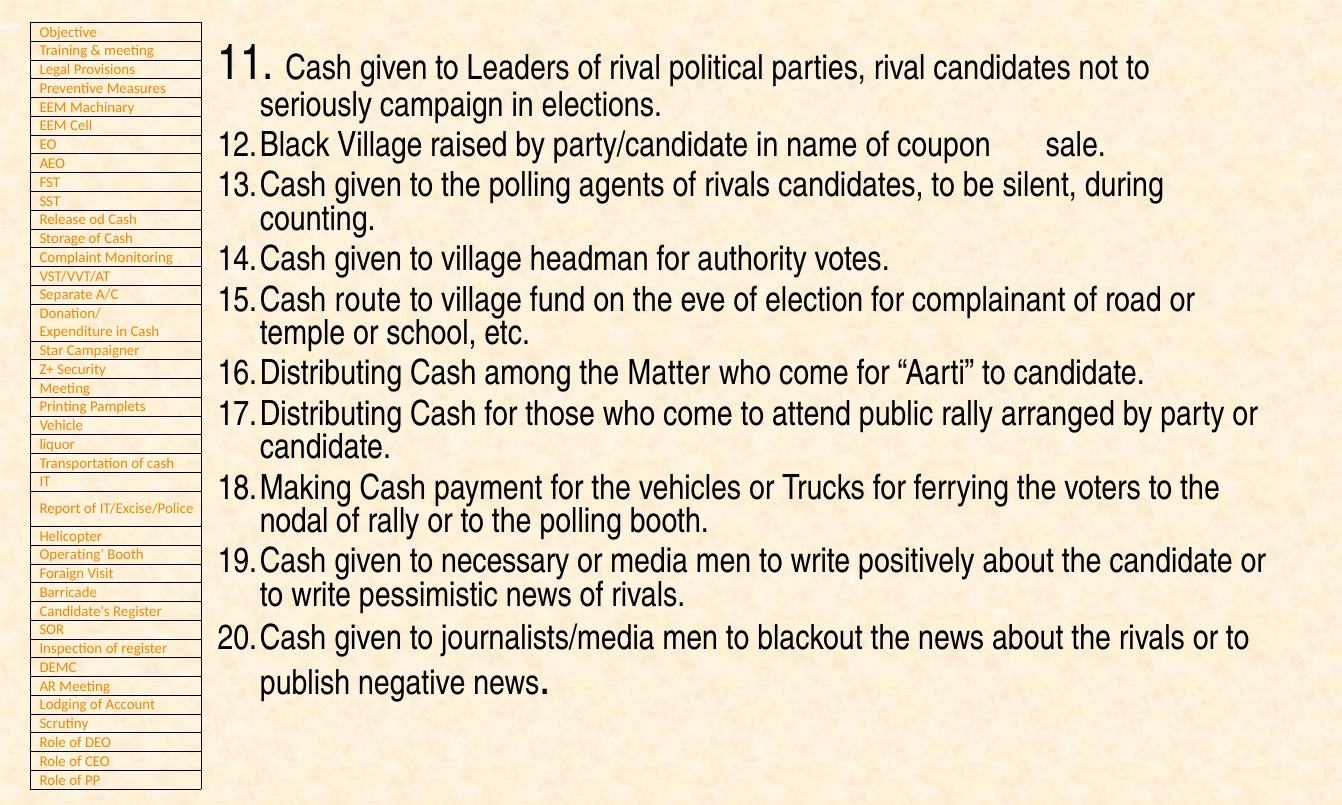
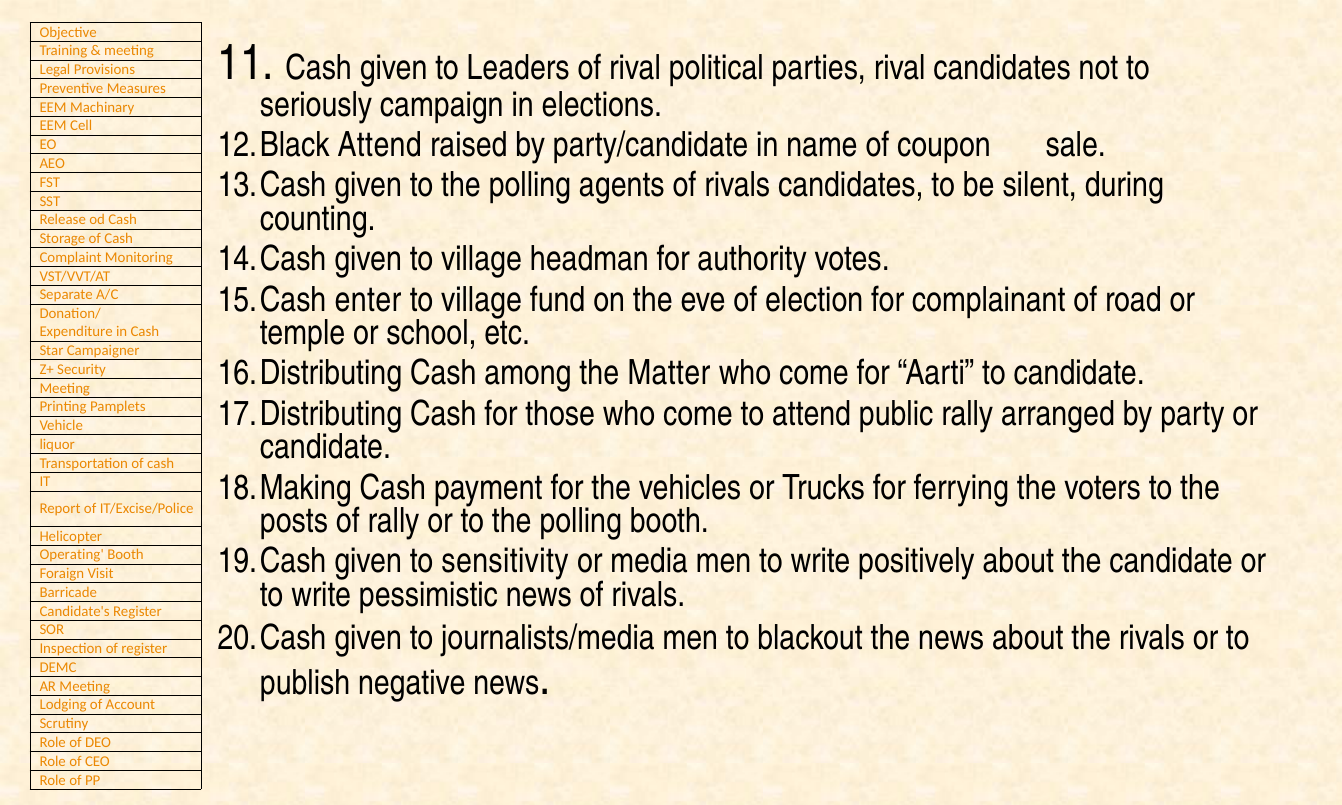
Village at (380, 145): Village -> Attend
route: route -> enter
nodal: nodal -> posts
necessary: necessary -> sensitivity
